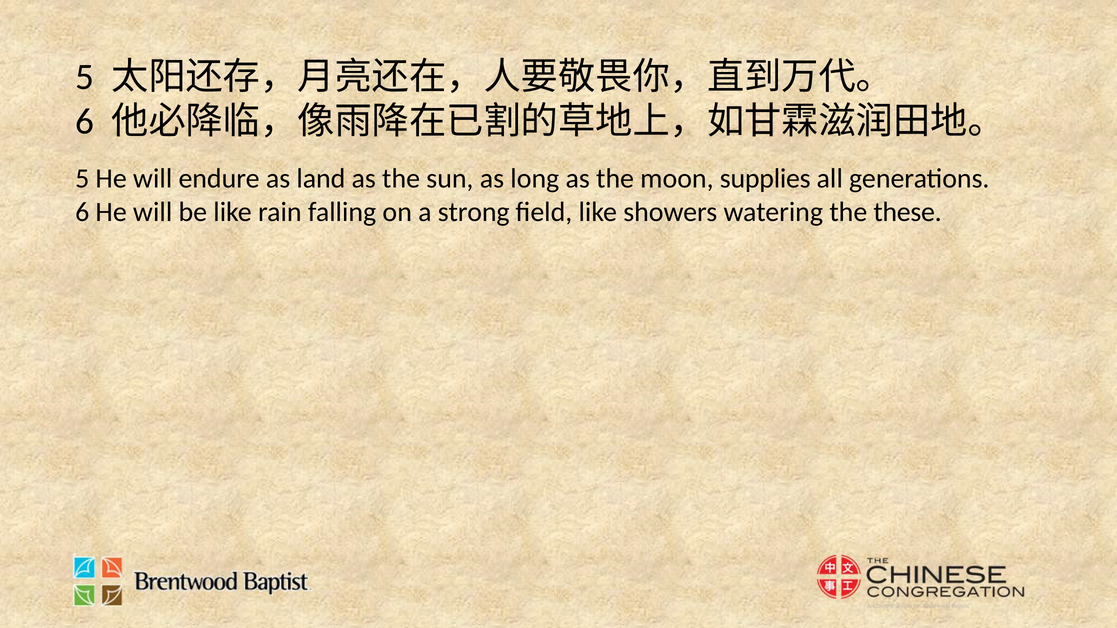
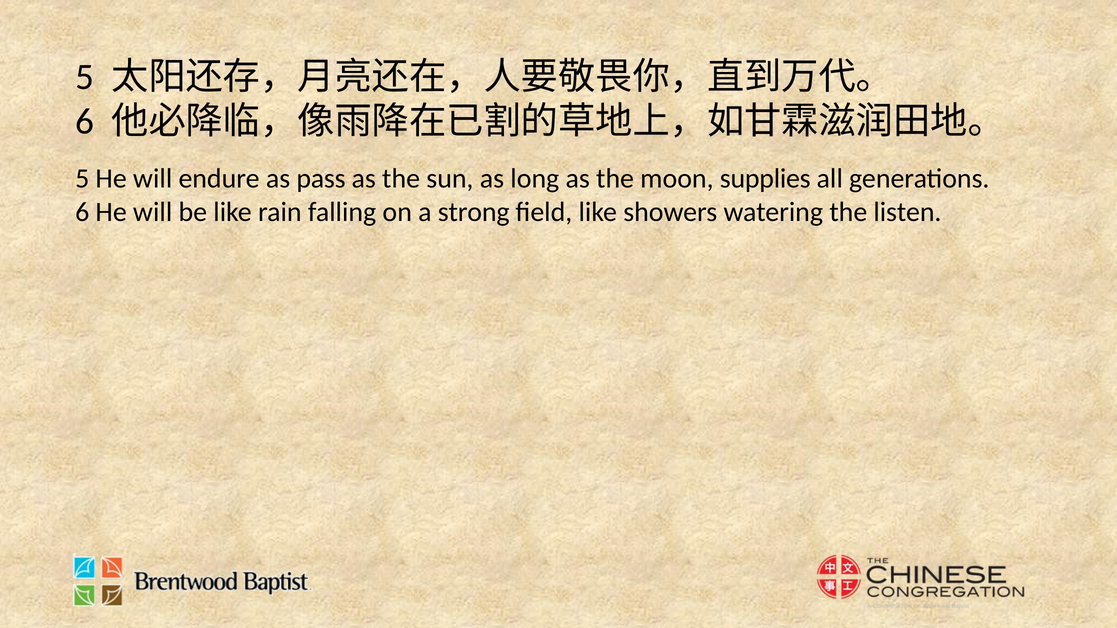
land: land -> pass
these: these -> listen
